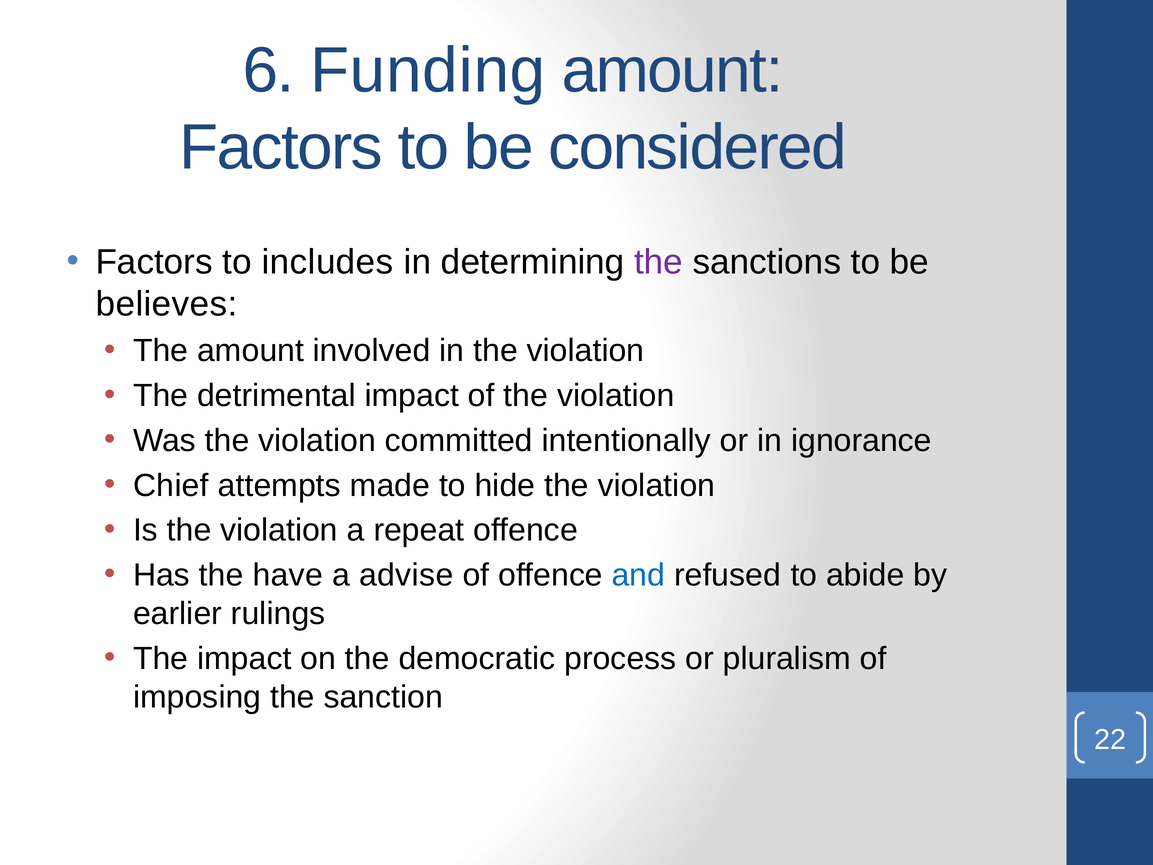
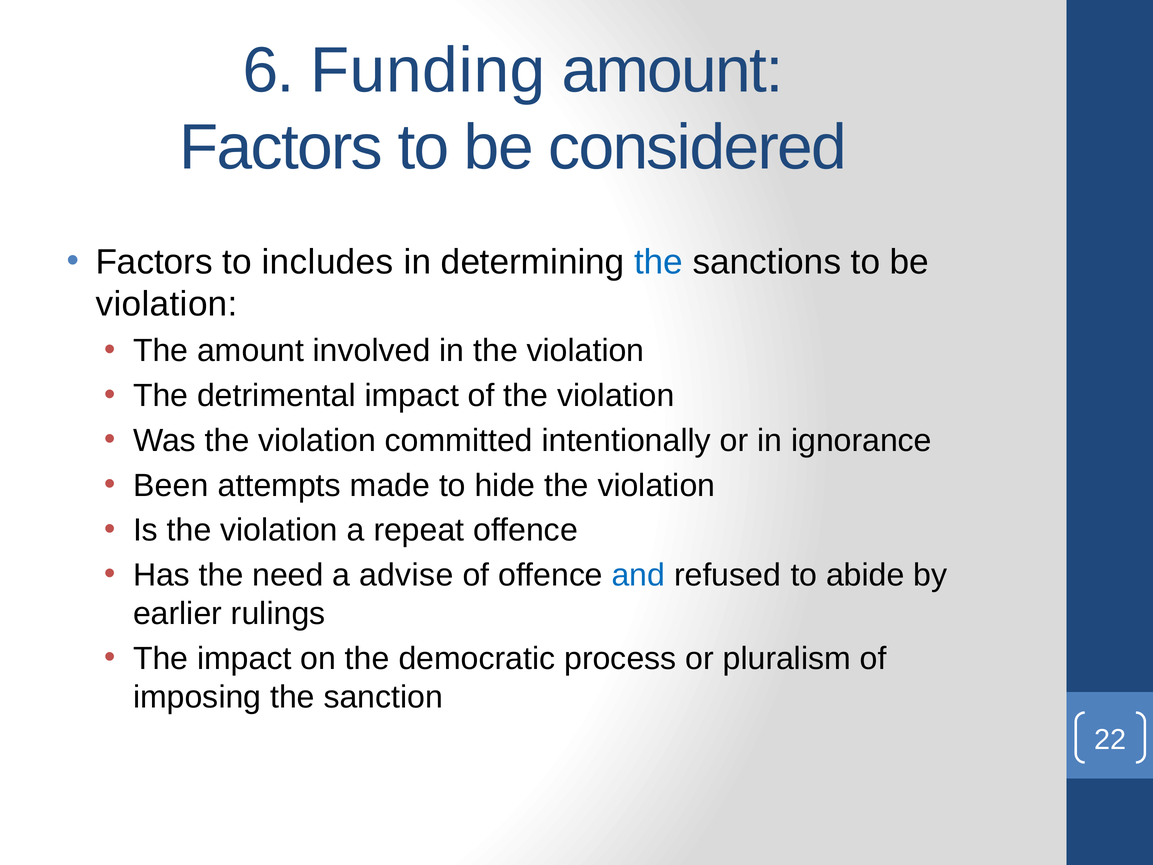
the at (659, 262) colour: purple -> blue
believes at (167, 304): believes -> violation
Chief: Chief -> Been
have: have -> need
